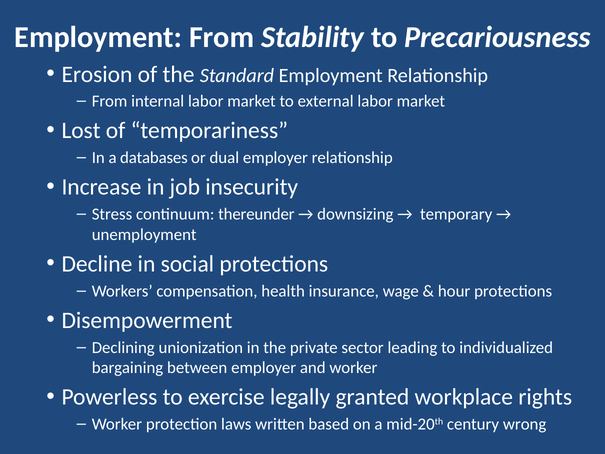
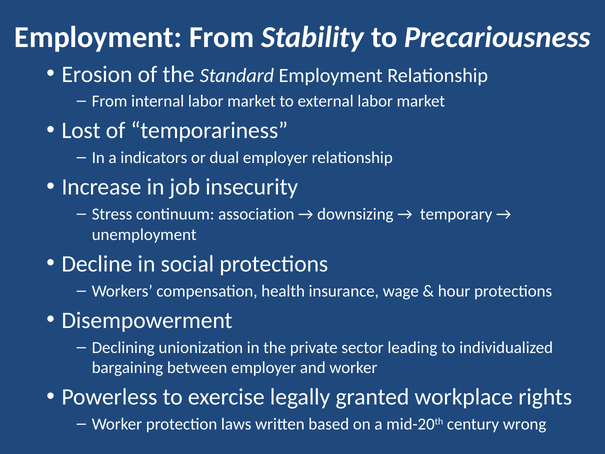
databases: databases -> indicators
thereunder: thereunder -> association
